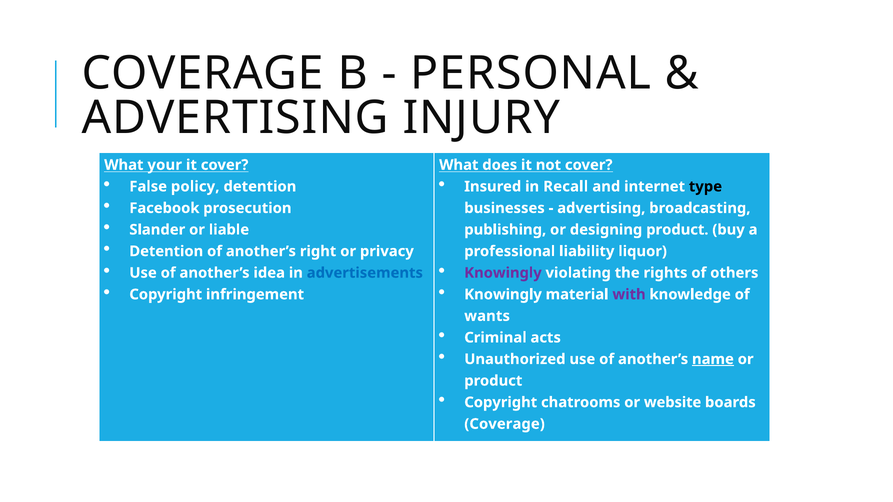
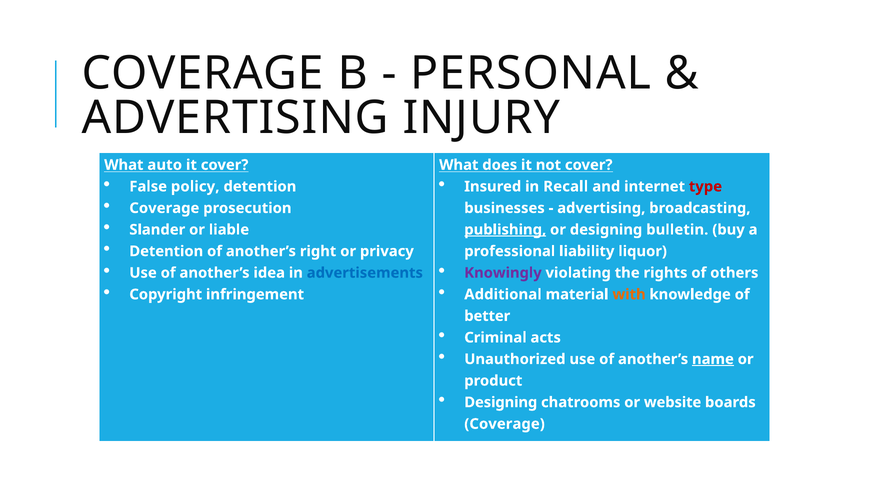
your: your -> auto
type colour: black -> red
Facebook at (164, 208): Facebook -> Coverage
publishing underline: none -> present
designing product: product -> bulletin
Knowingly at (503, 295): Knowingly -> Additional
with colour: purple -> orange
wants: wants -> better
Copyright at (501, 403): Copyright -> Designing
